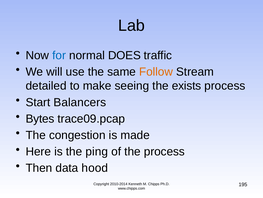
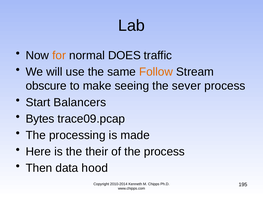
for colour: blue -> orange
detailed: detailed -> obscure
exists: exists -> sever
congestion: congestion -> processing
ping: ping -> their
